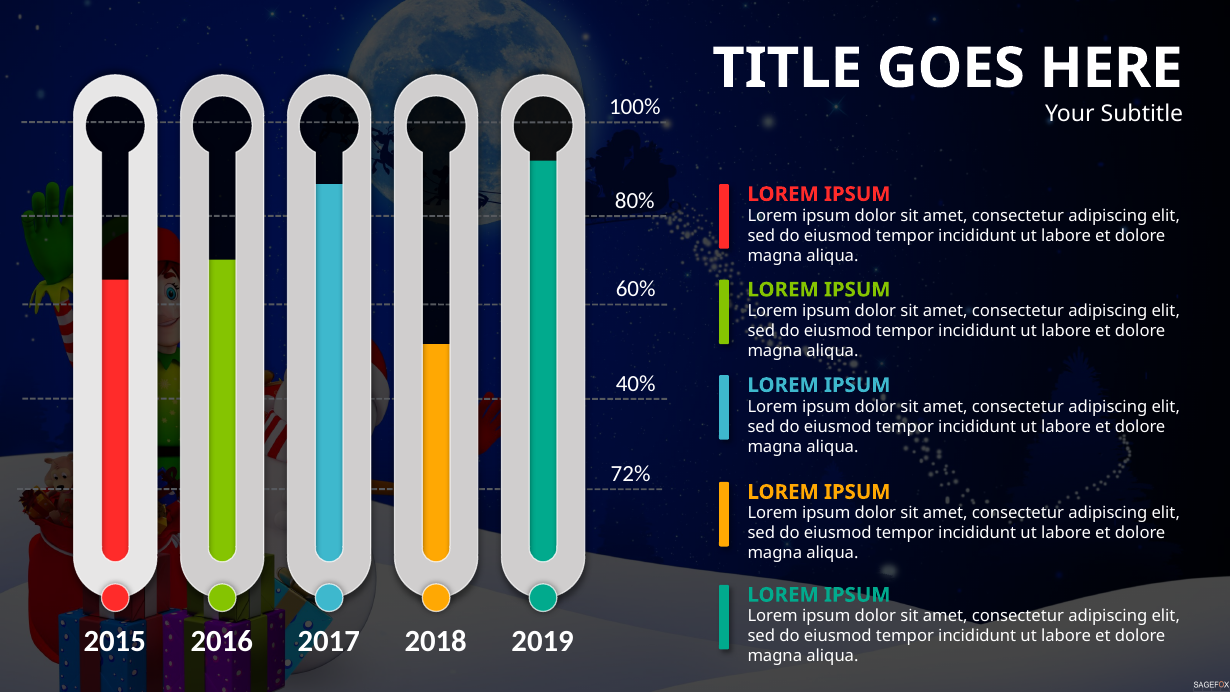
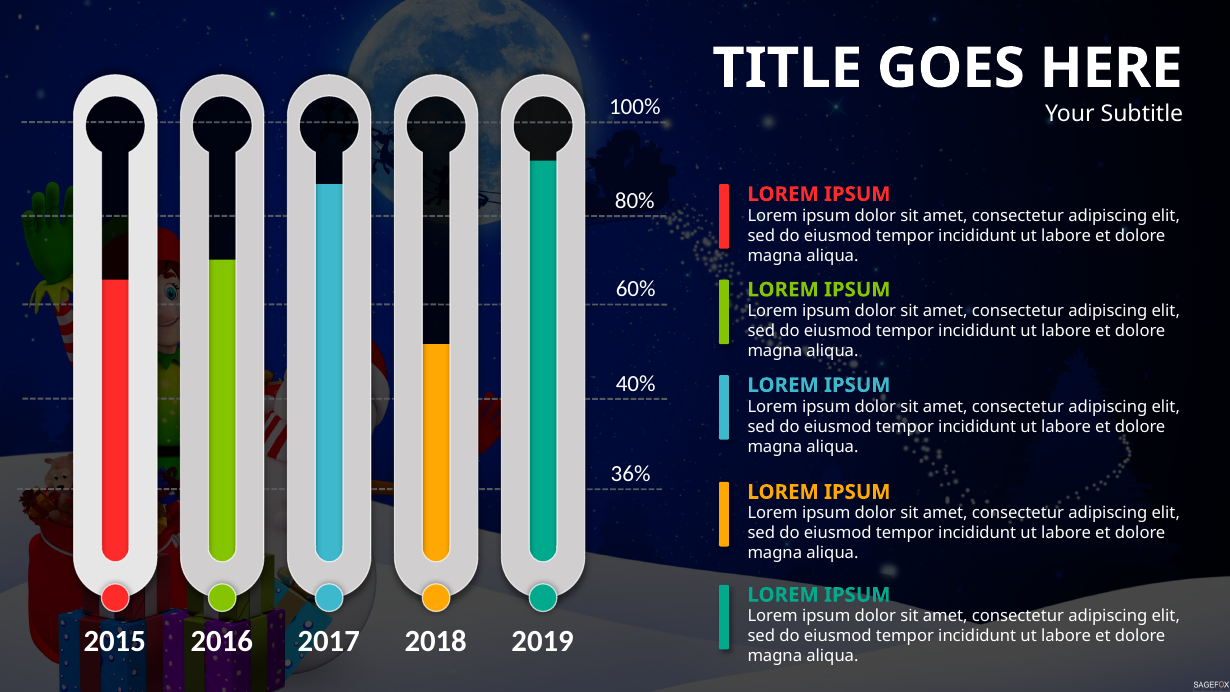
72%: 72% -> 36%
